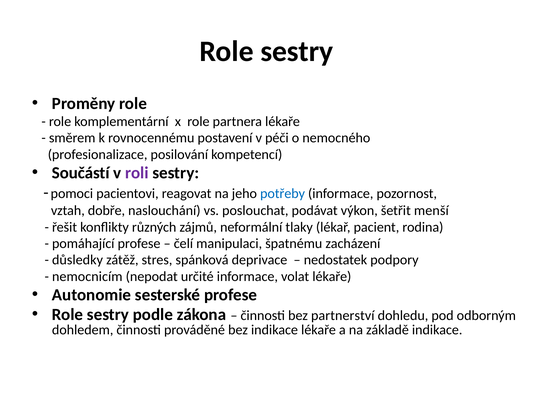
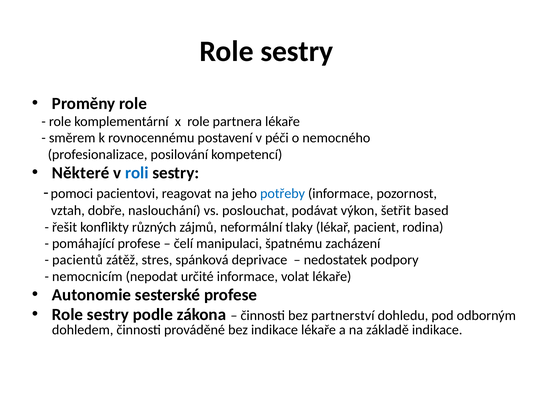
Součástí: Součástí -> Některé
roli colour: purple -> blue
menší: menší -> based
důsledky: důsledky -> pacientů
